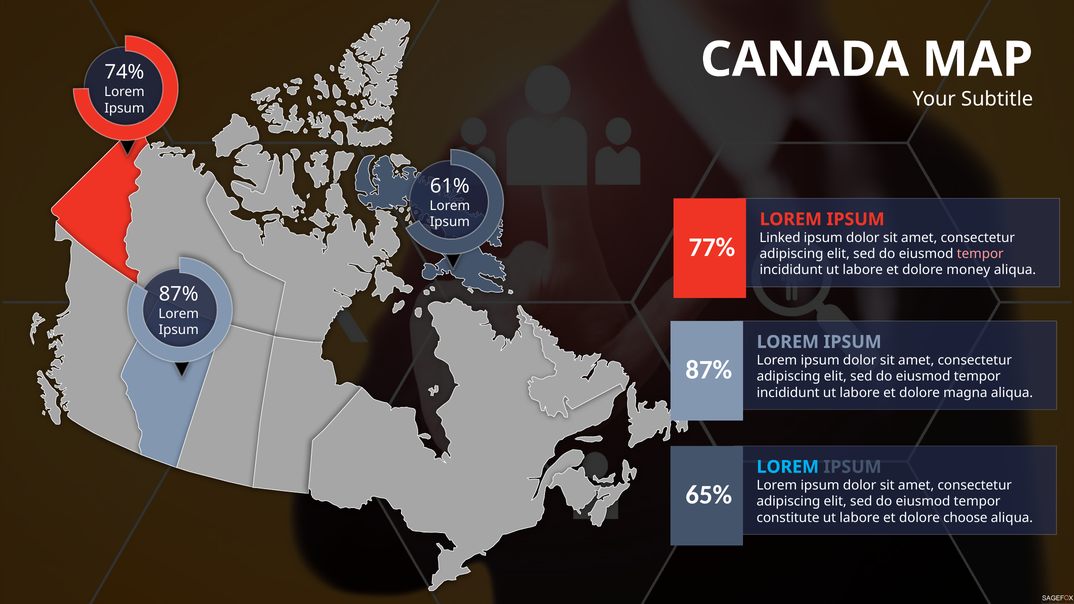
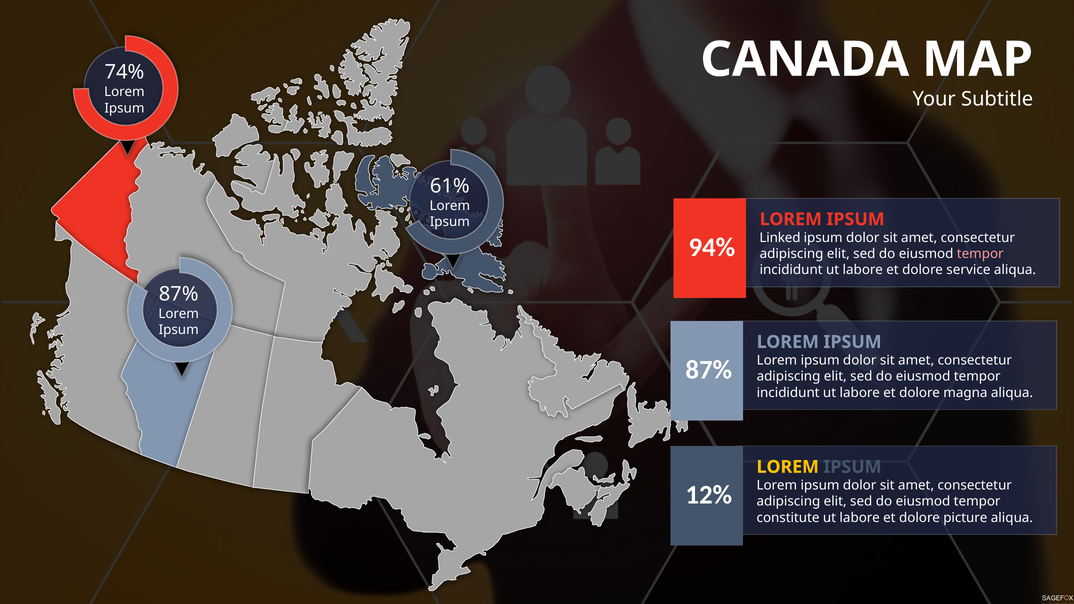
77%: 77% -> 94%
money: money -> service
LOREM at (788, 467) colour: light blue -> yellow
65%: 65% -> 12%
choose: choose -> picture
